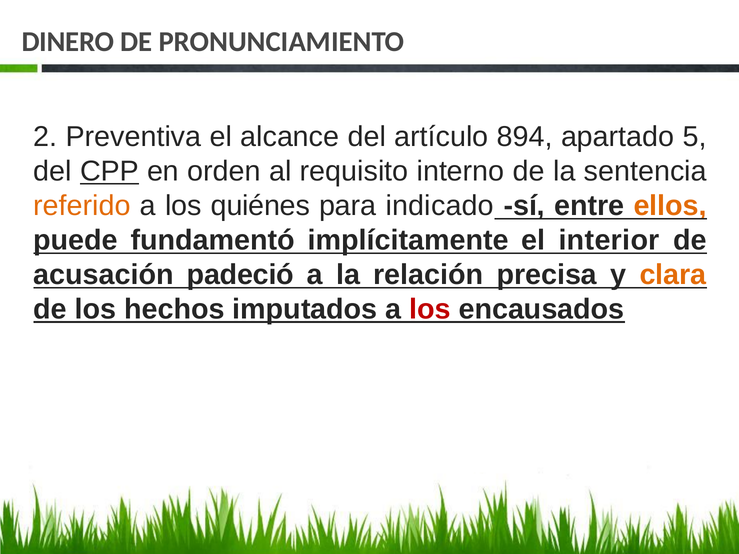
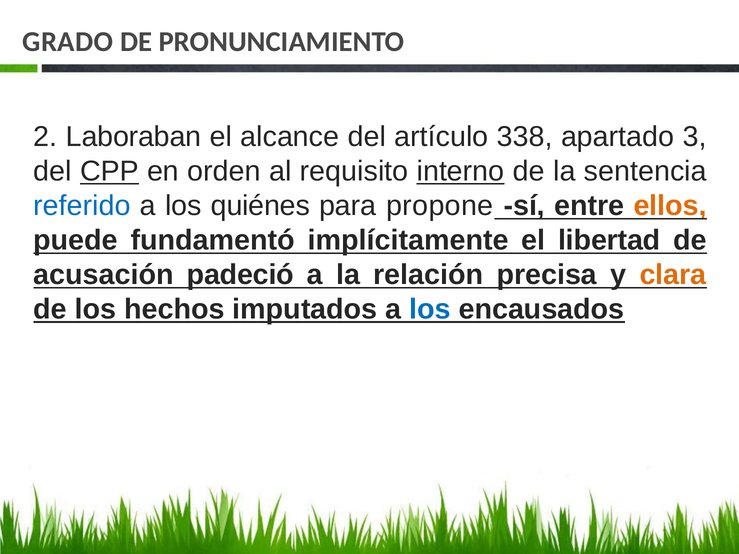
DINERO: DINERO -> GRADO
Preventiva: Preventiva -> Laboraban
894: 894 -> 338
5: 5 -> 3
interno underline: none -> present
referido colour: orange -> blue
indicado: indicado -> propone
interior: interior -> libertad
los at (430, 310) colour: red -> blue
